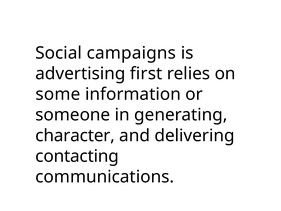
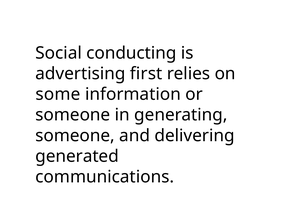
campaigns: campaigns -> conducting
character at (75, 135): character -> someone
contacting: contacting -> generated
